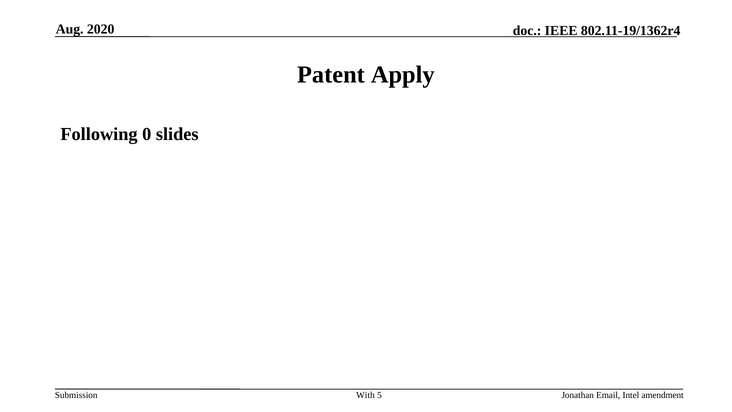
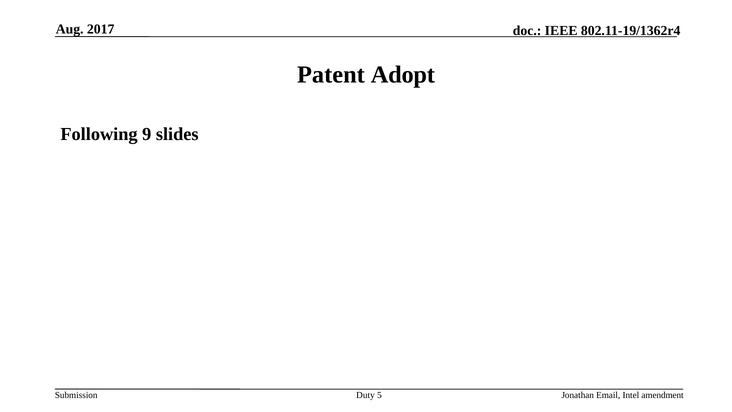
2020: 2020 -> 2017
Apply: Apply -> Adopt
0: 0 -> 9
With: With -> Duty
